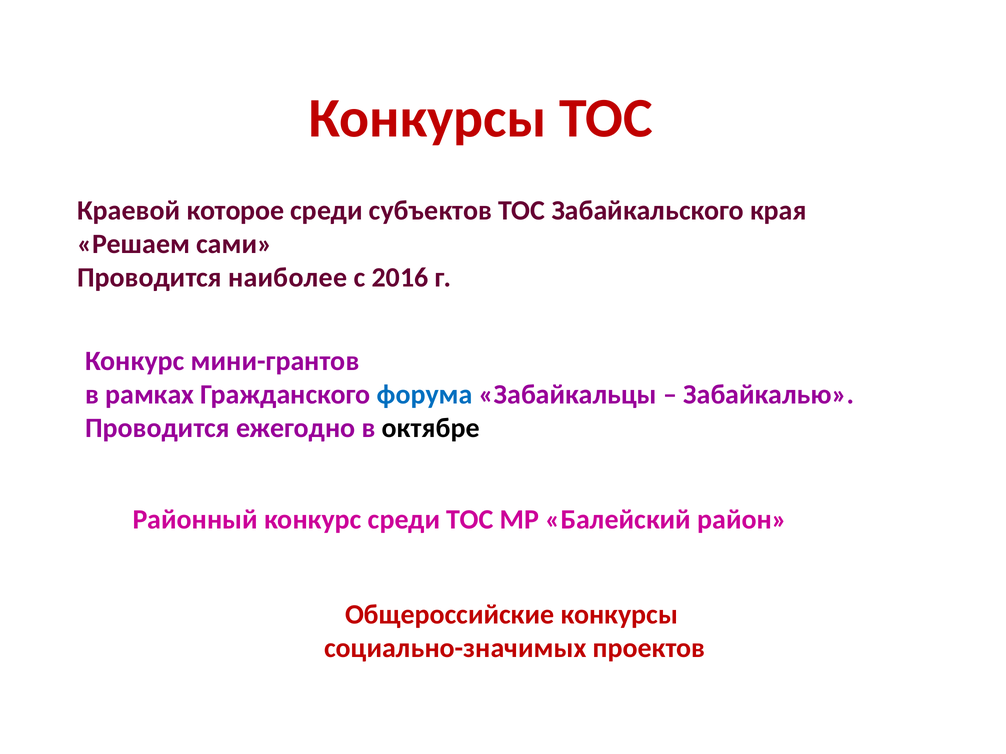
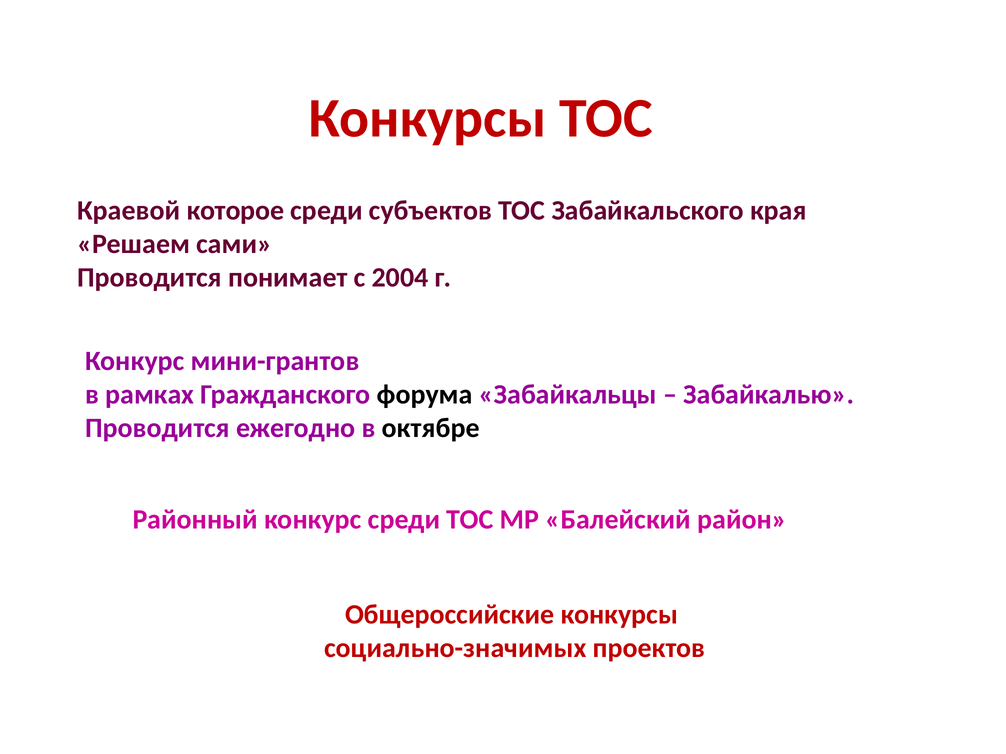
наиболее: наиболее -> понимает
2016: 2016 -> 2004
форума colour: blue -> black
